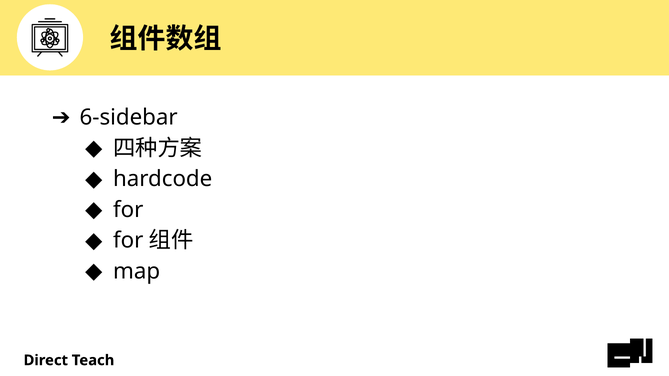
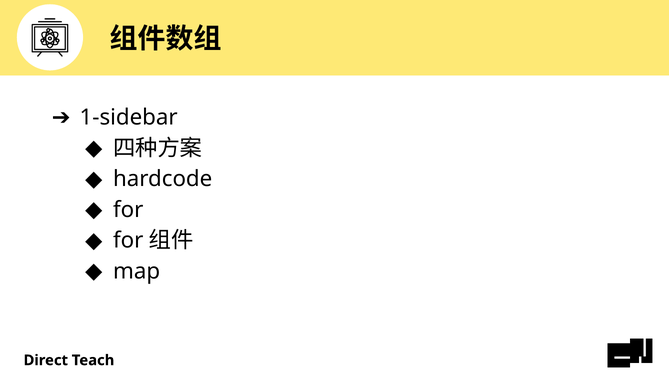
6-sidebar: 6-sidebar -> 1-sidebar
